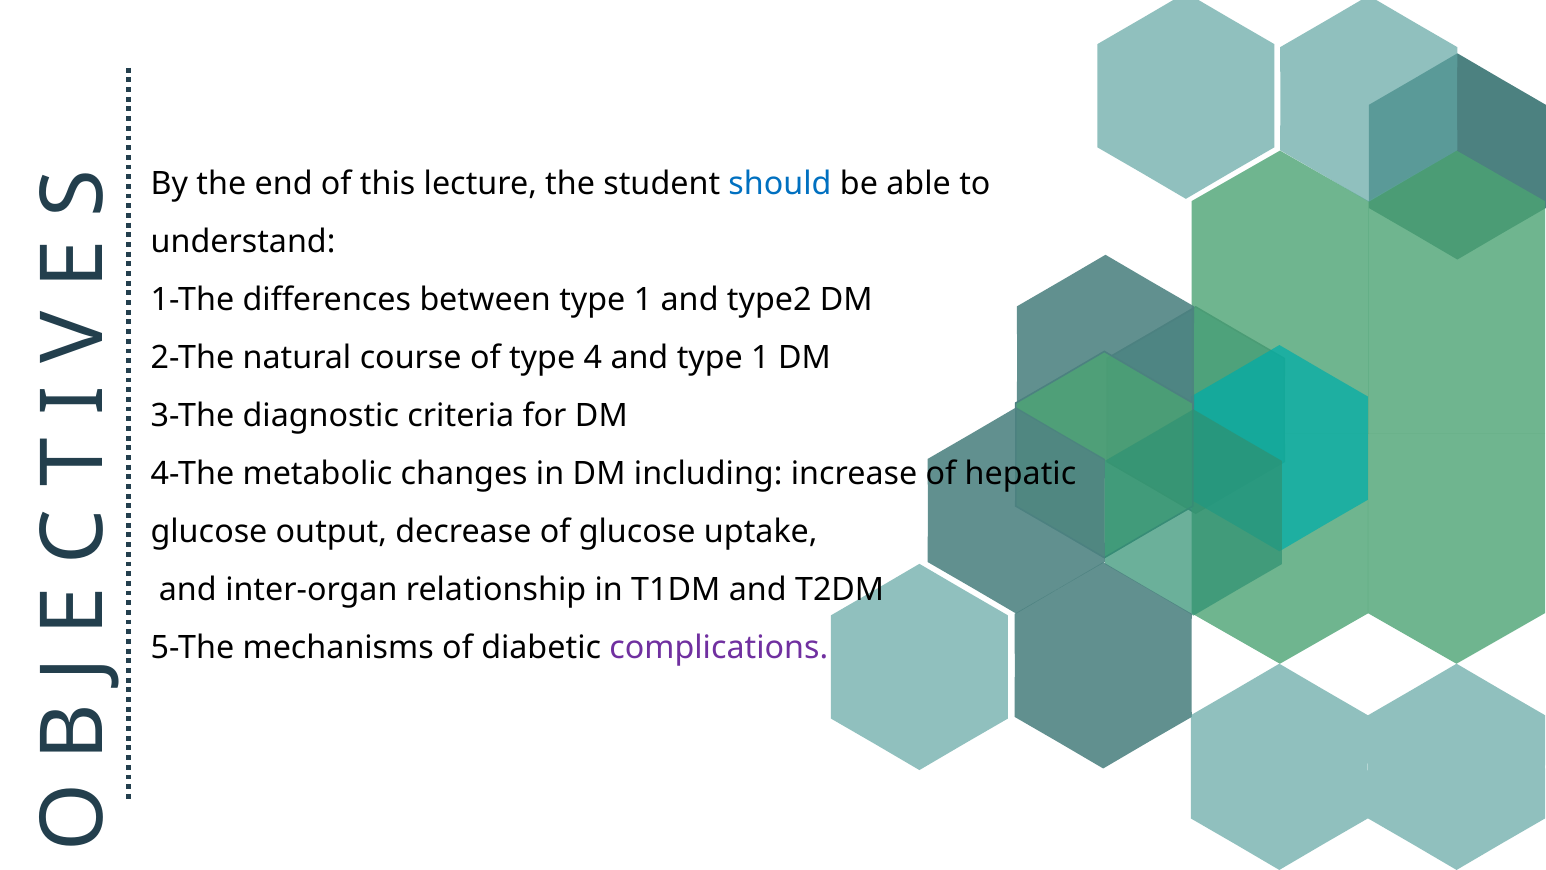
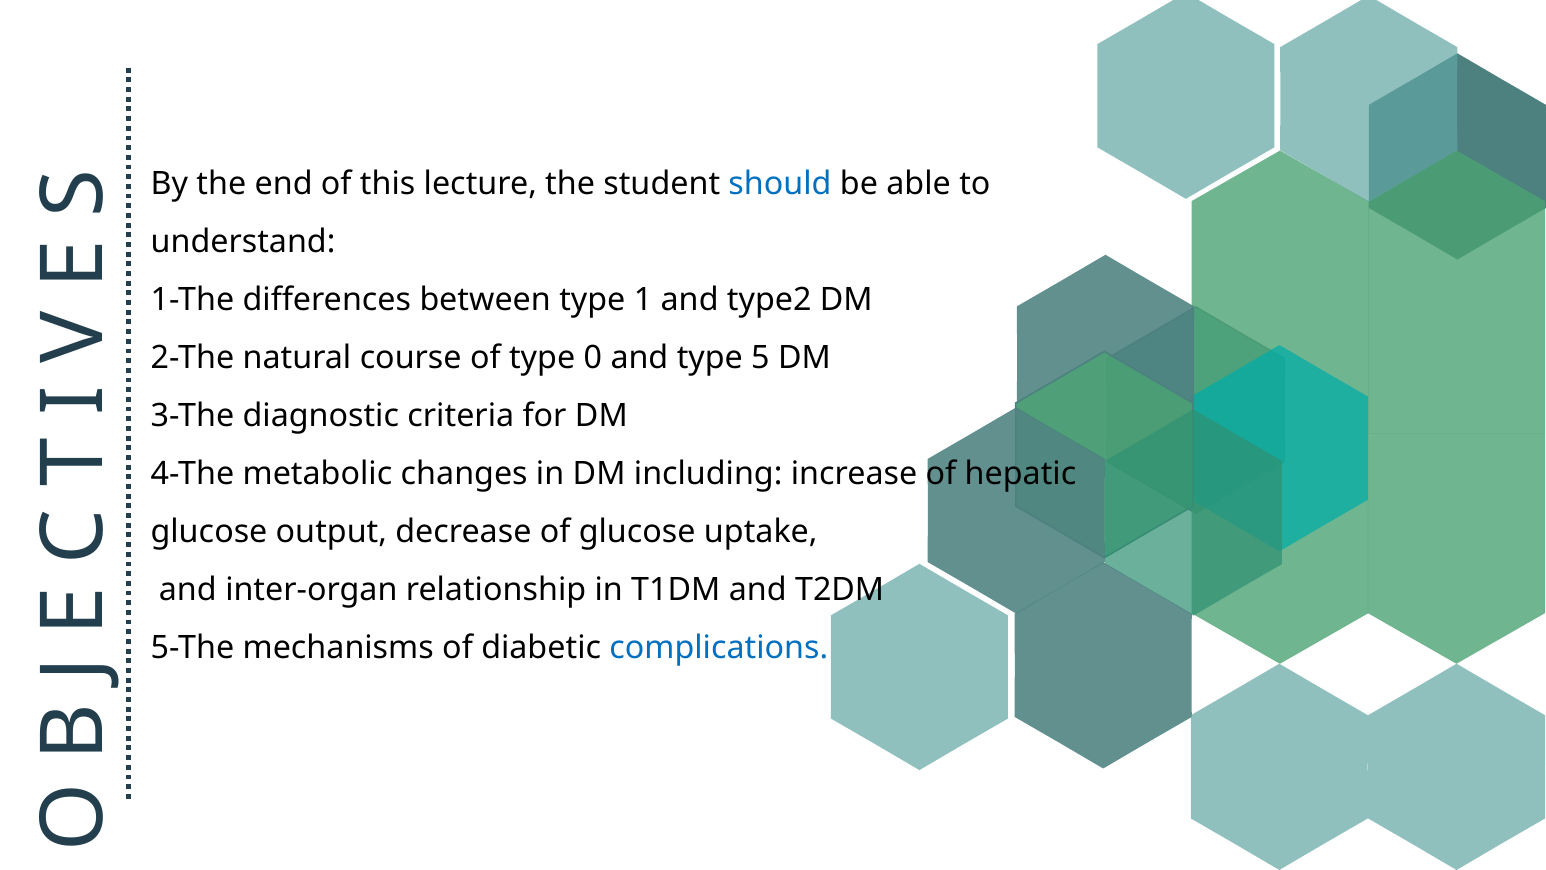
4: 4 -> 0
and type 1: 1 -> 5
complications colour: purple -> blue
